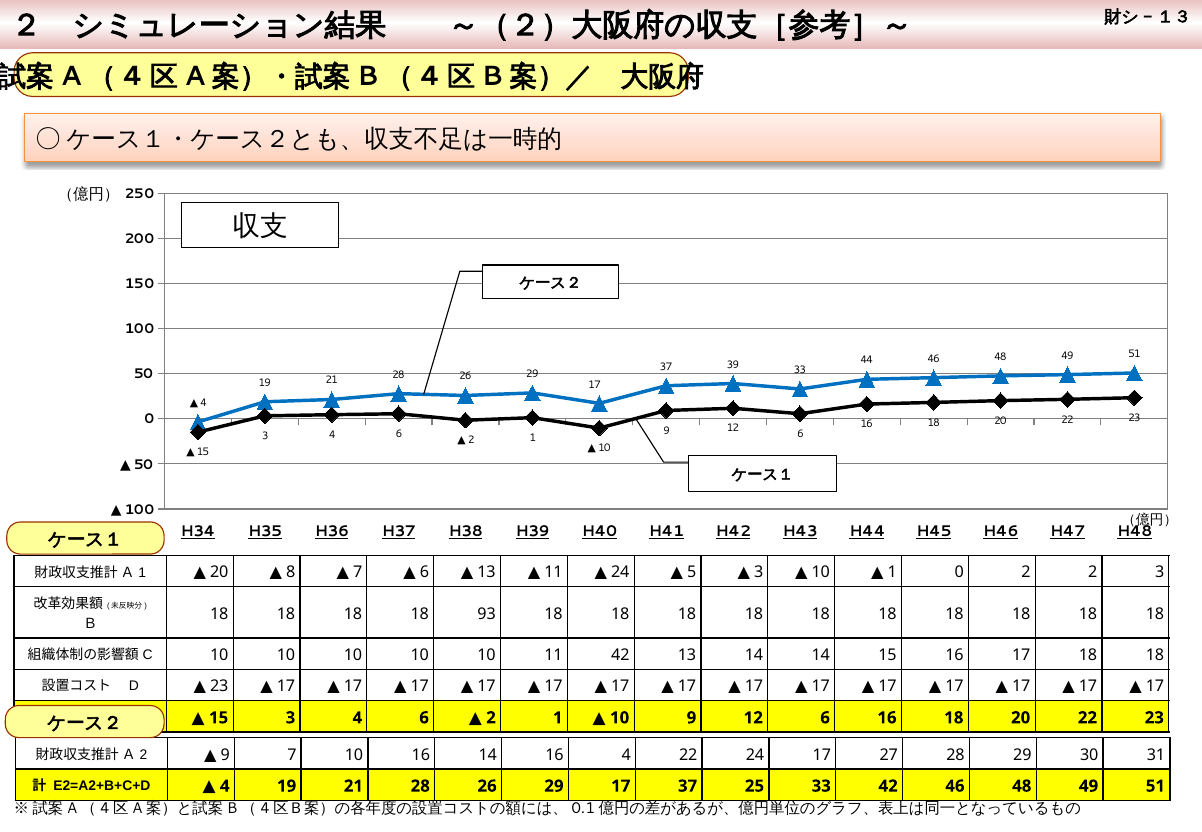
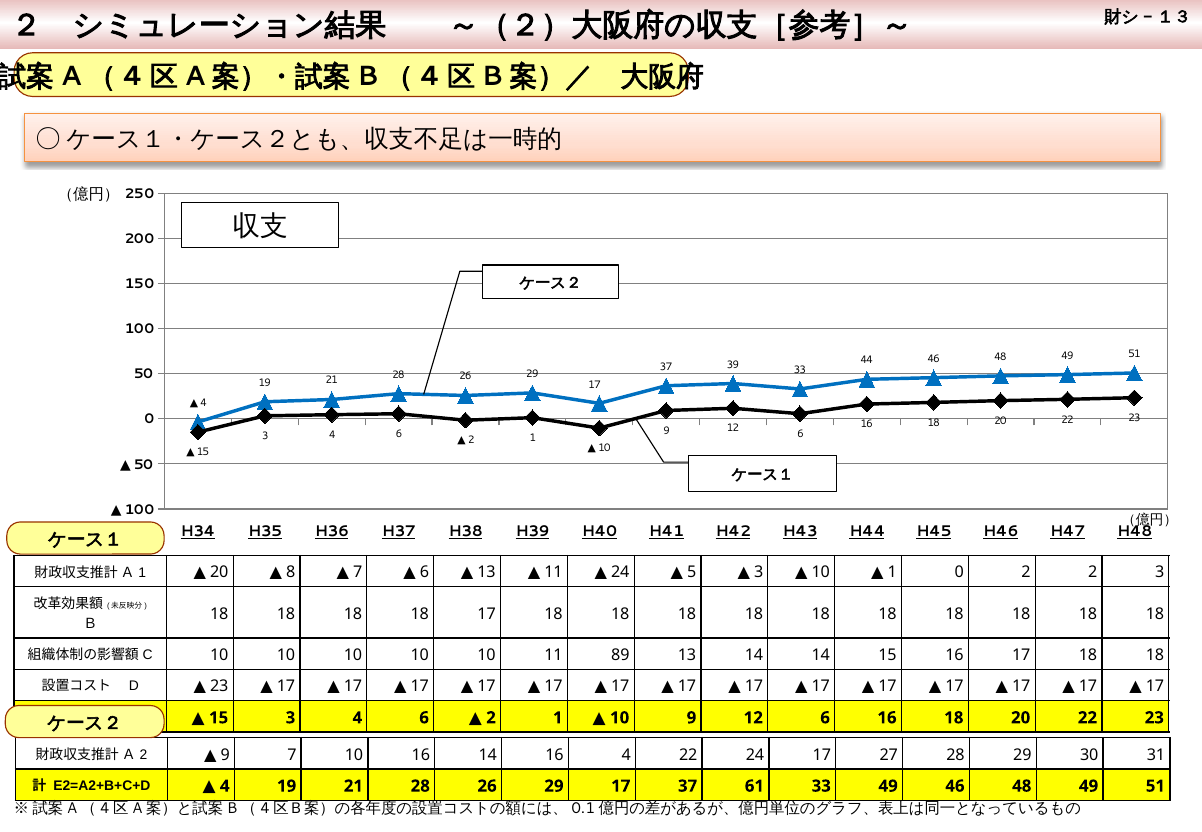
18 93: 93 -> 17
11 42: 42 -> 89
25: 25 -> 61
33 42: 42 -> 49
